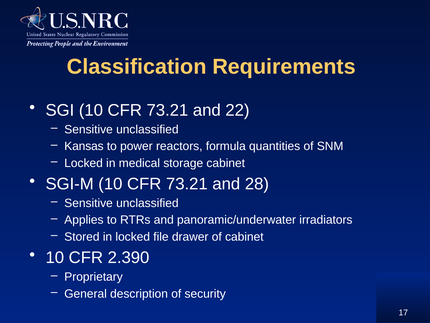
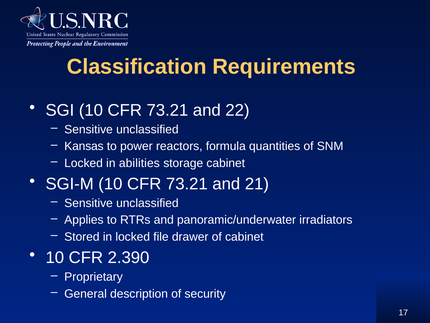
medical: medical -> abilities
28: 28 -> 21
